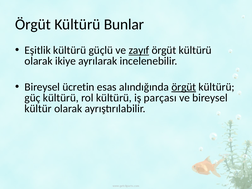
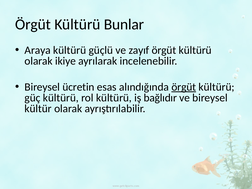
Eşitlik: Eşitlik -> Araya
zayıf underline: present -> none
parçası: parçası -> bağlıdır
